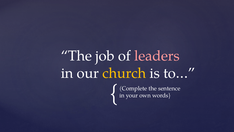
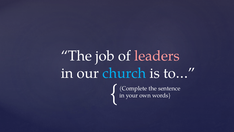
church colour: yellow -> light blue
